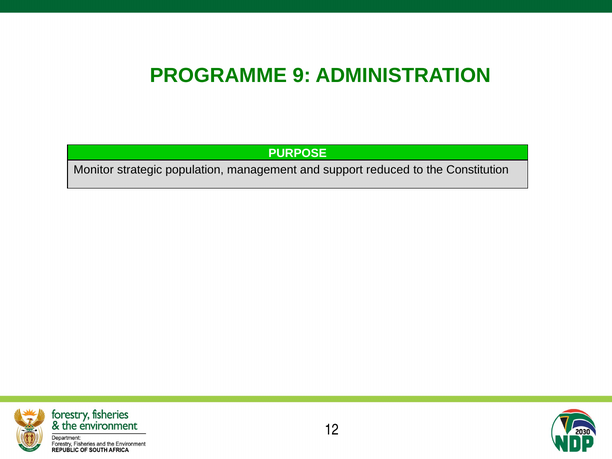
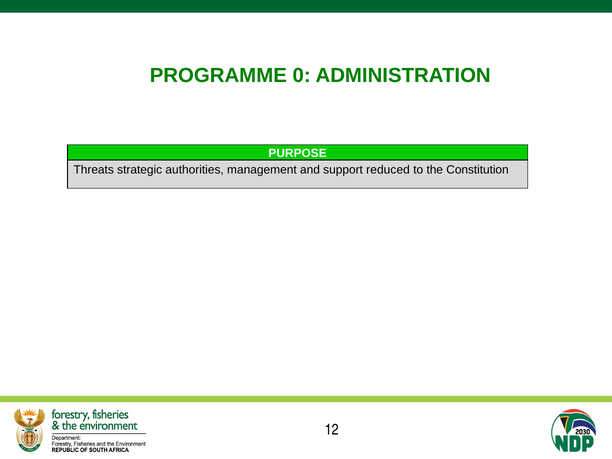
9: 9 -> 0
Monitor: Monitor -> Threats
population: population -> authorities
